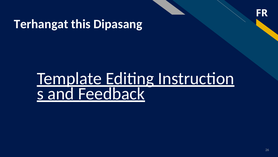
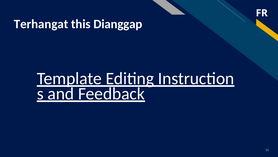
Dipasang: Dipasang -> Dianggap
